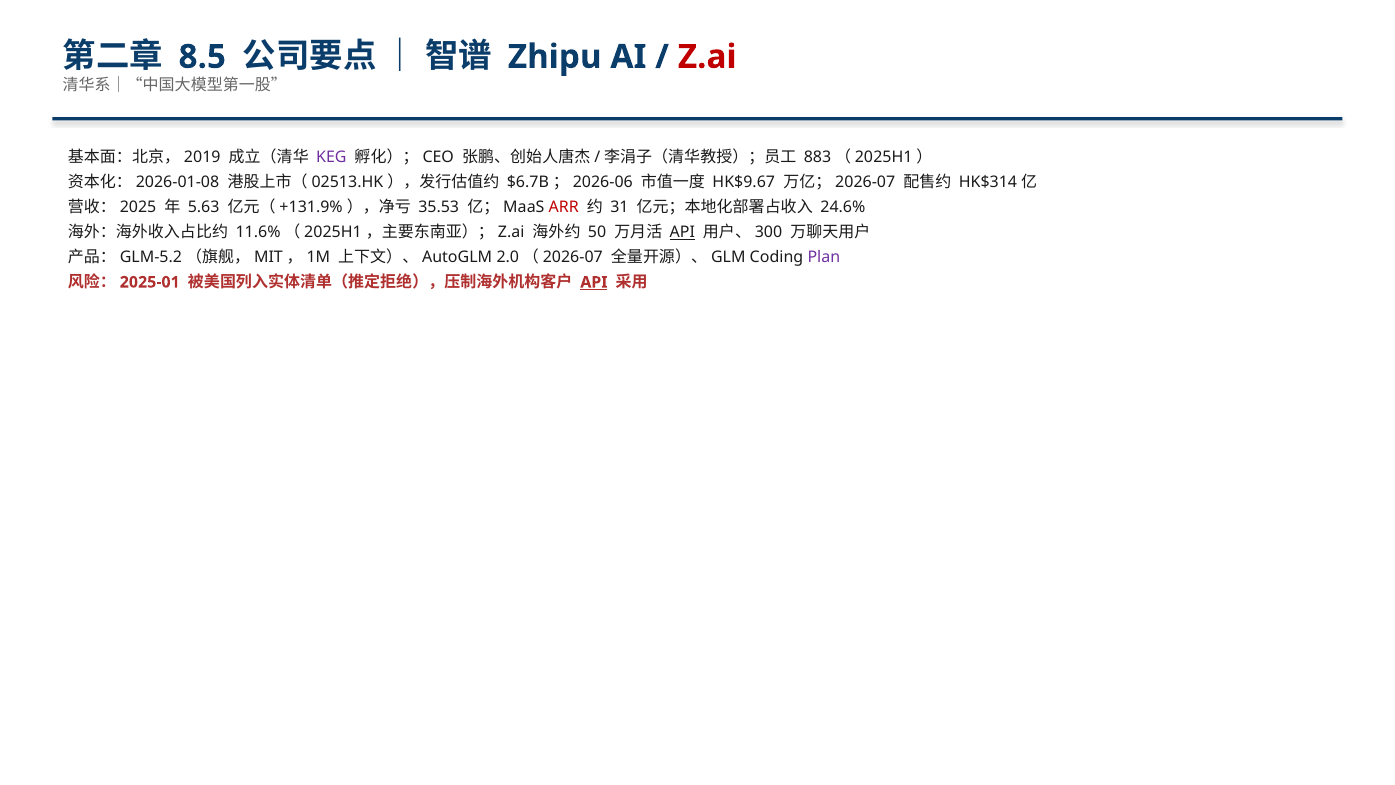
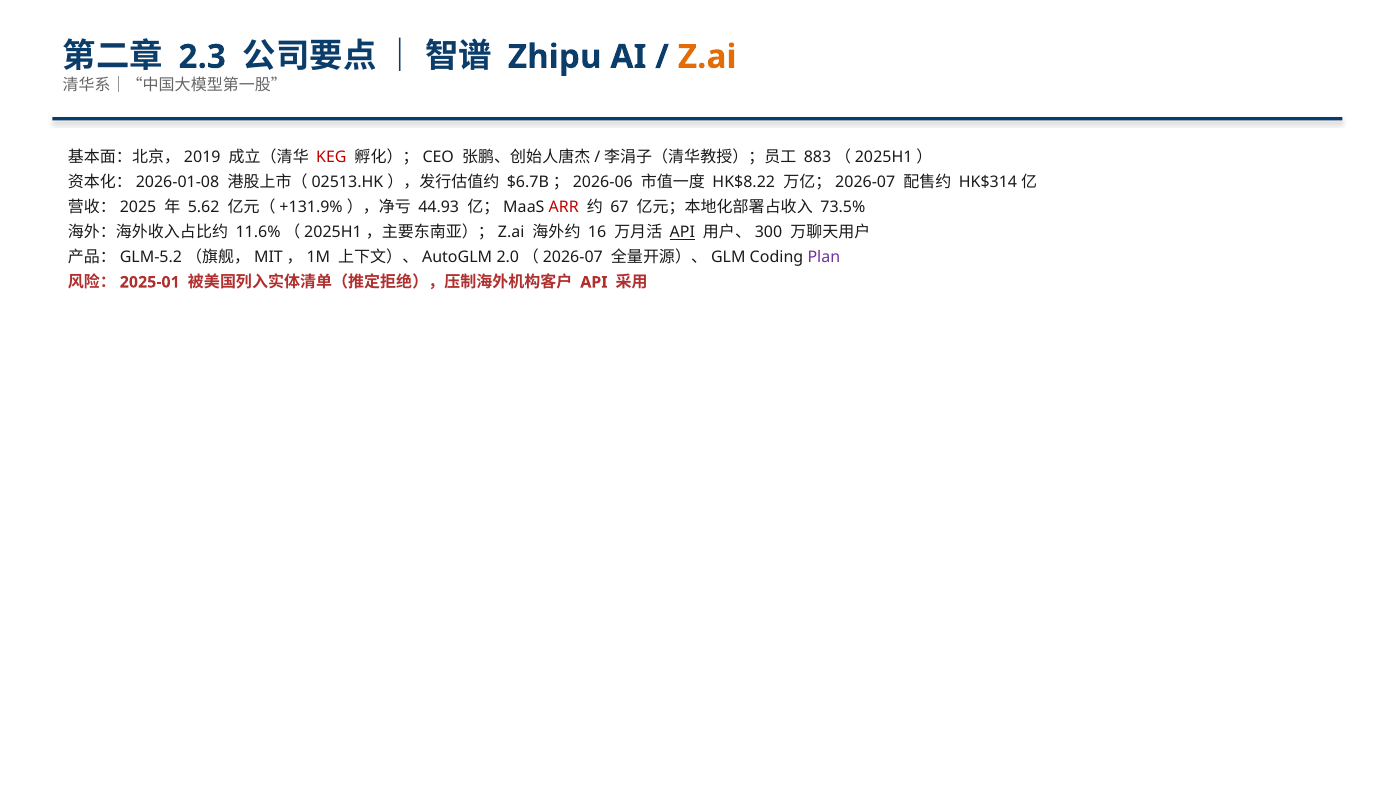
8.5: 8.5 -> 2.3
Z.ai at (707, 57) colour: red -> orange
KEG colour: purple -> red
HK$9.67: HK$9.67 -> HK$8.22
5.63: 5.63 -> 5.62
35.53: 35.53 -> 44.93
31: 31 -> 67
24.6%: 24.6% -> 73.5%
50: 50 -> 16
API at (594, 282) underline: present -> none
